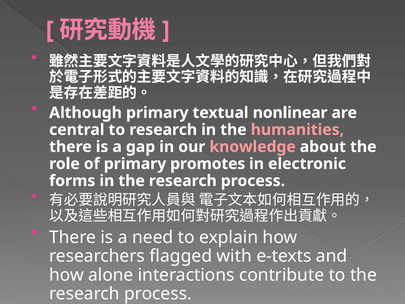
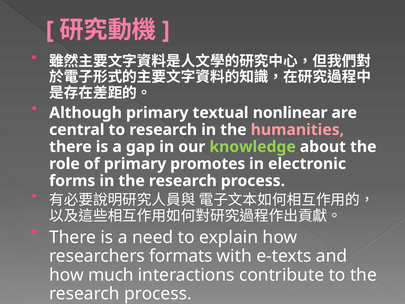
knowledge colour: pink -> light green
flagged: flagged -> formats
alone: alone -> much
